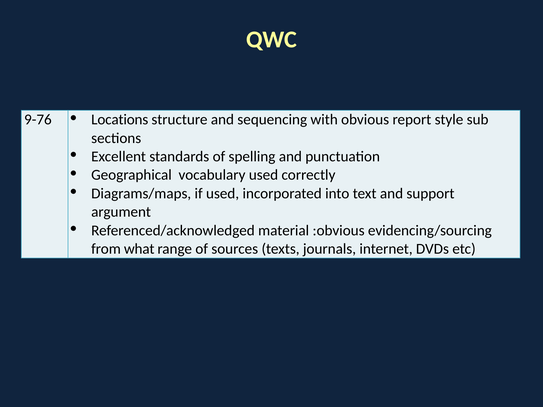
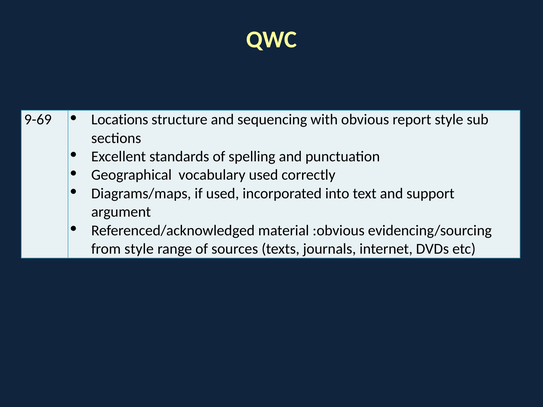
9-76: 9-76 -> 9-69
from what: what -> style
